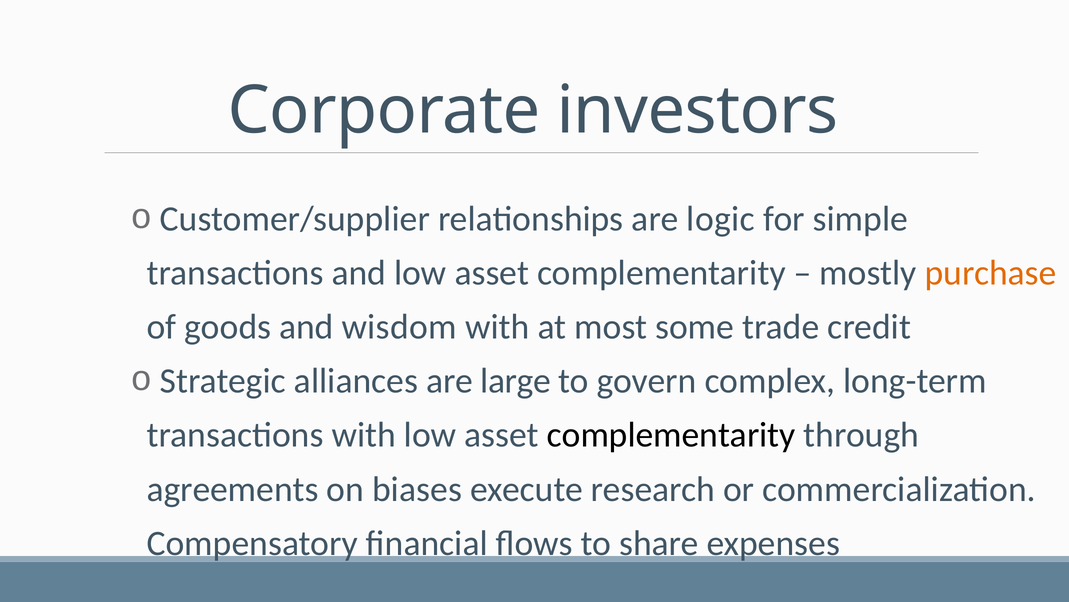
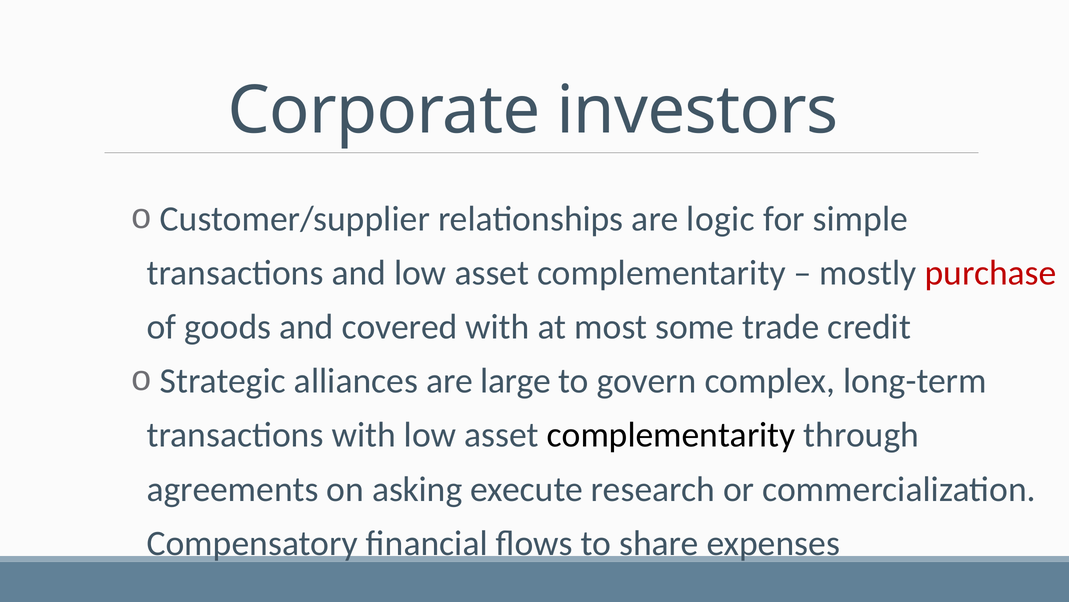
purchase colour: orange -> red
wisdom: wisdom -> covered
biases: biases -> asking
